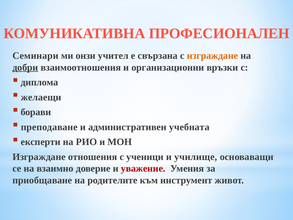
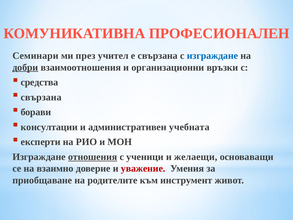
онзи: онзи -> през
изграждане at (212, 56) colour: orange -> blue
диплома: диплома -> средства
желаещи at (41, 97): желаещи -> свързана
преподаване: преподаване -> консултации
отношения underline: none -> present
училище: училище -> желаещи
